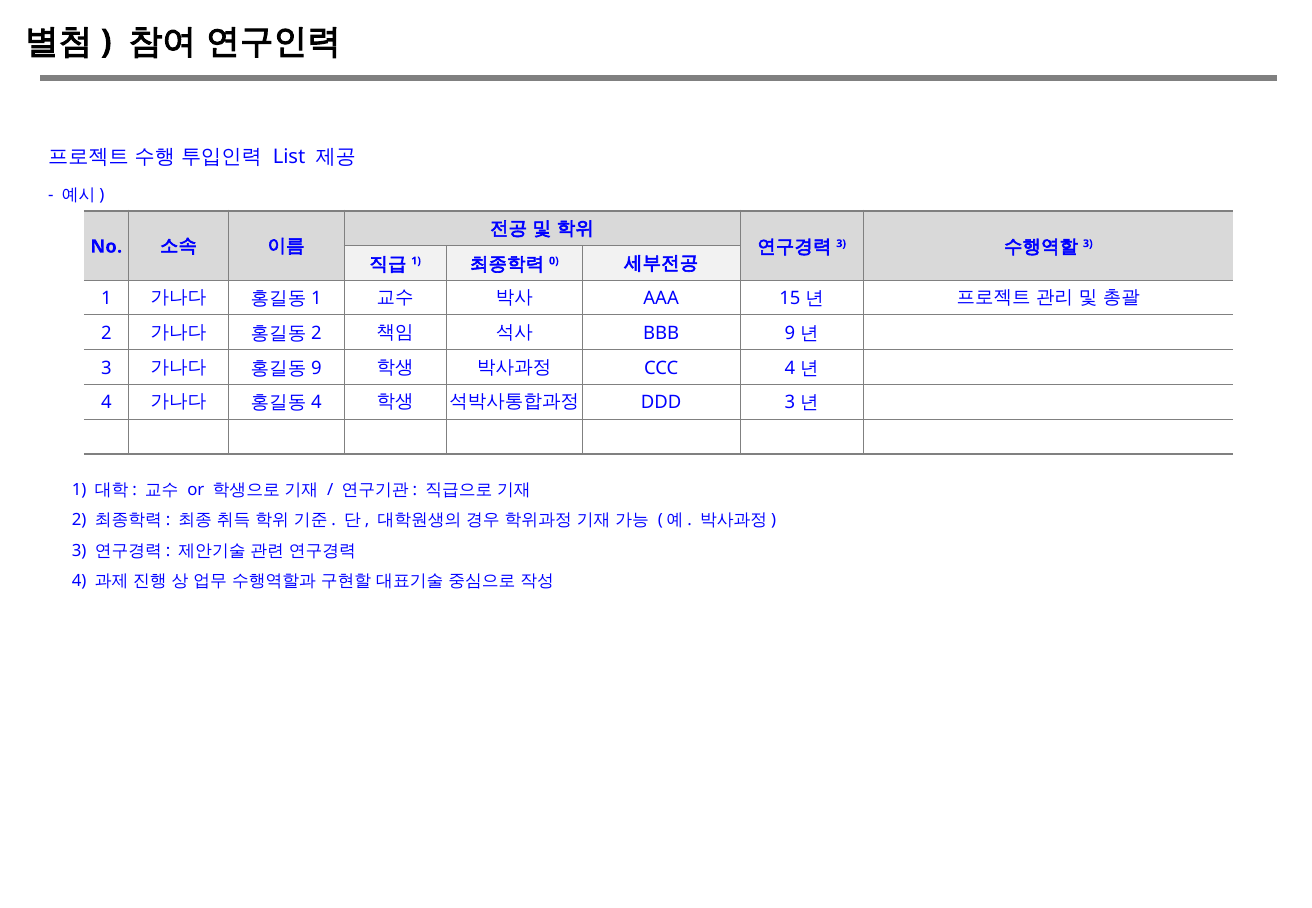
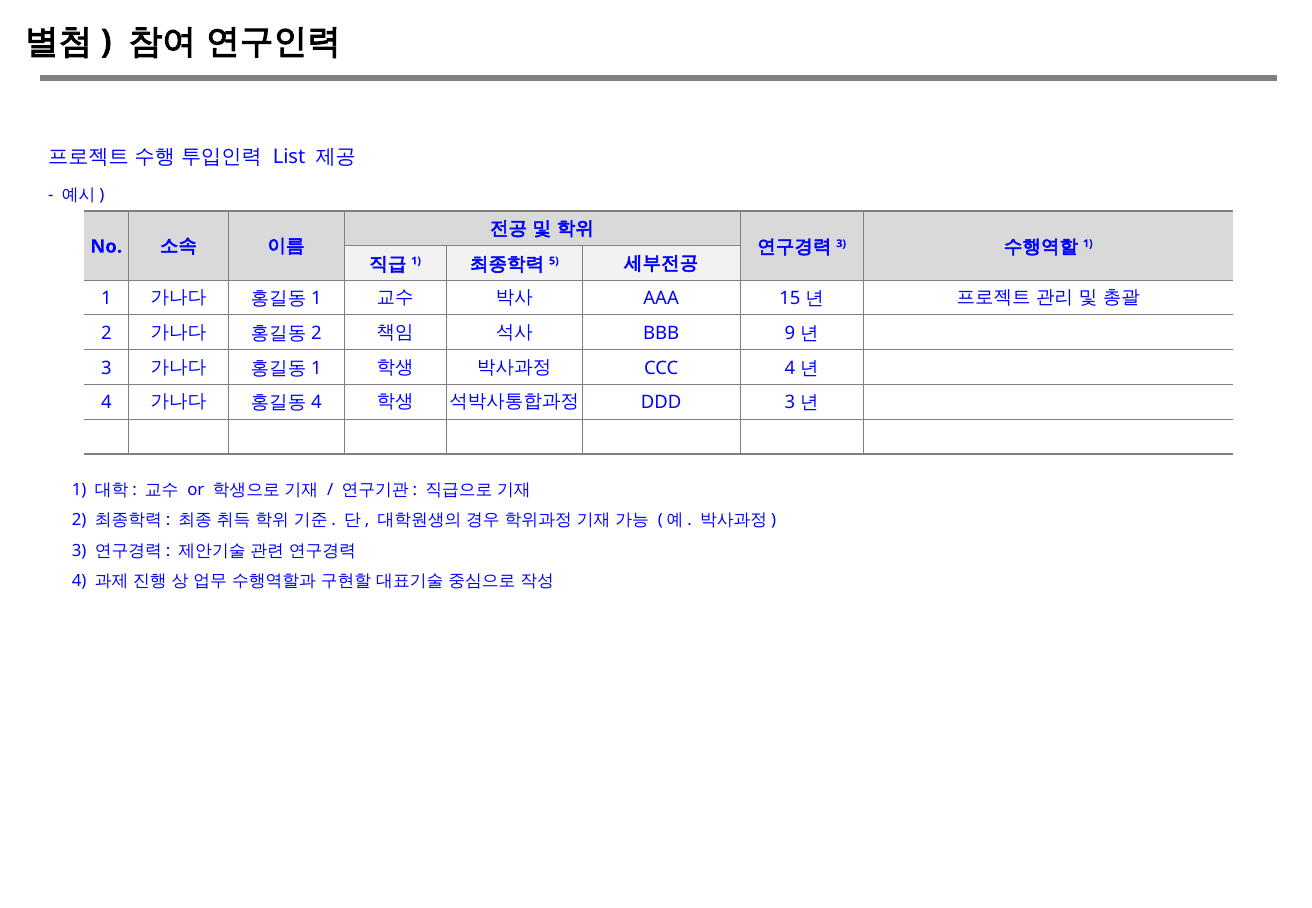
3 at (1088, 244): 3 -> 1
0: 0 -> 5
9 at (316, 368): 9 -> 1
